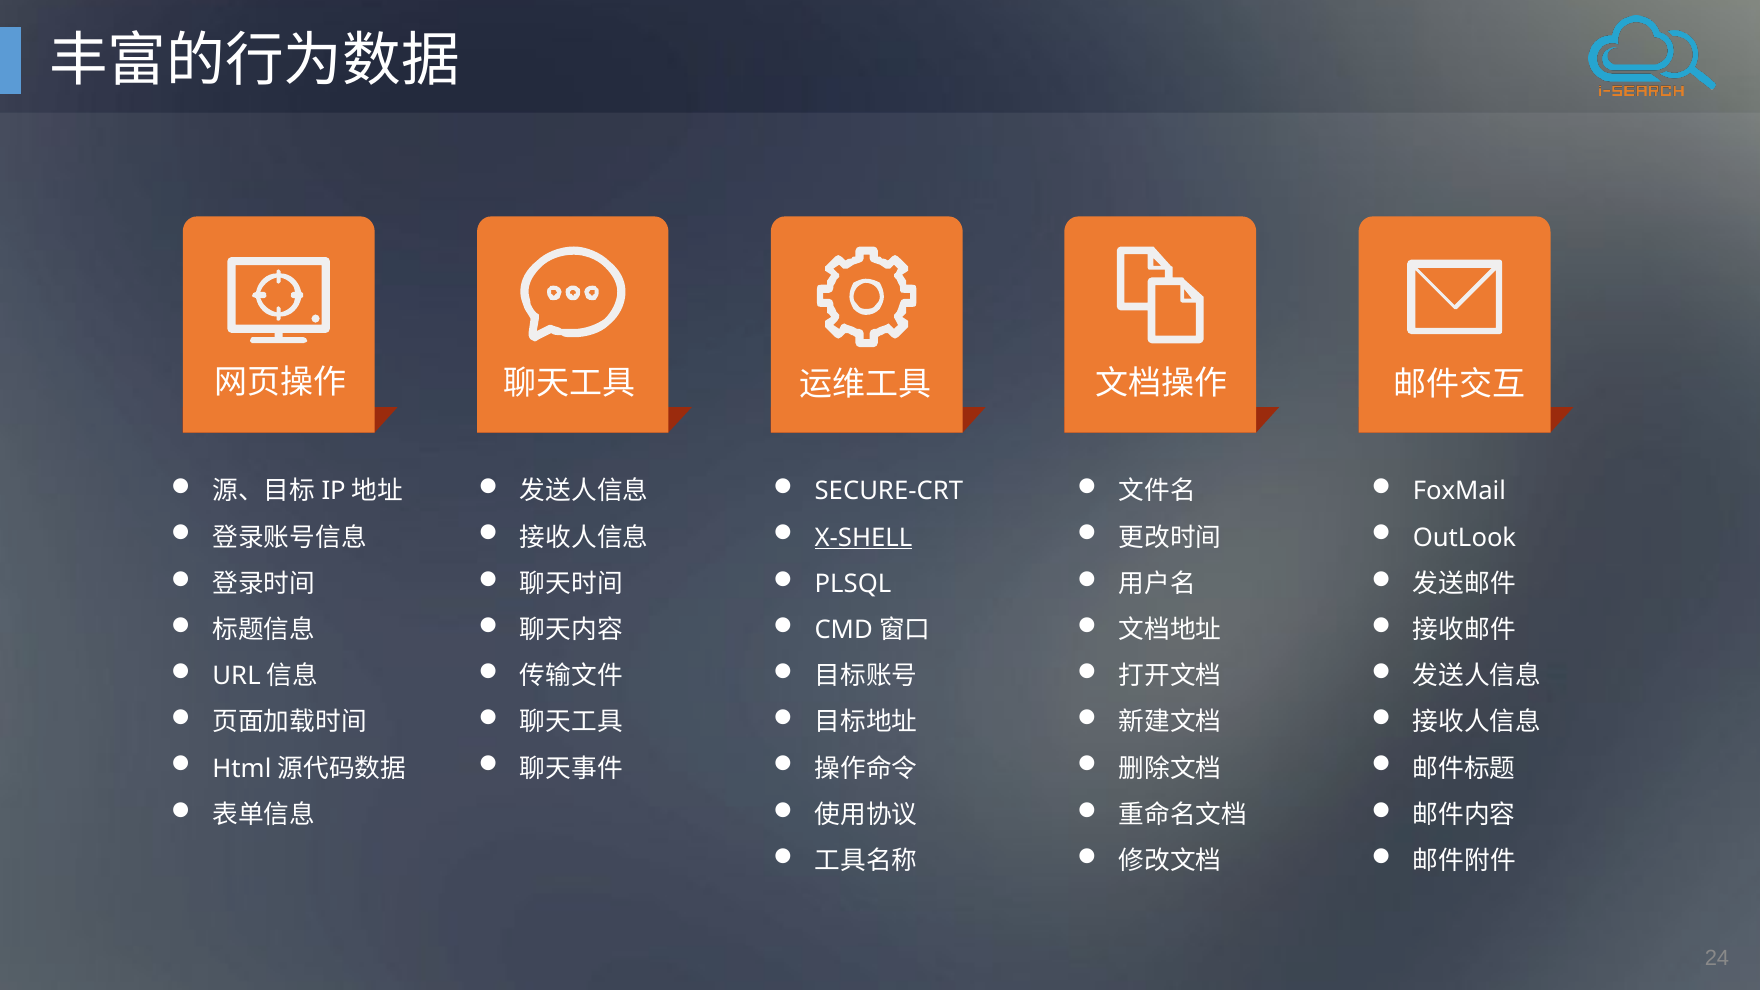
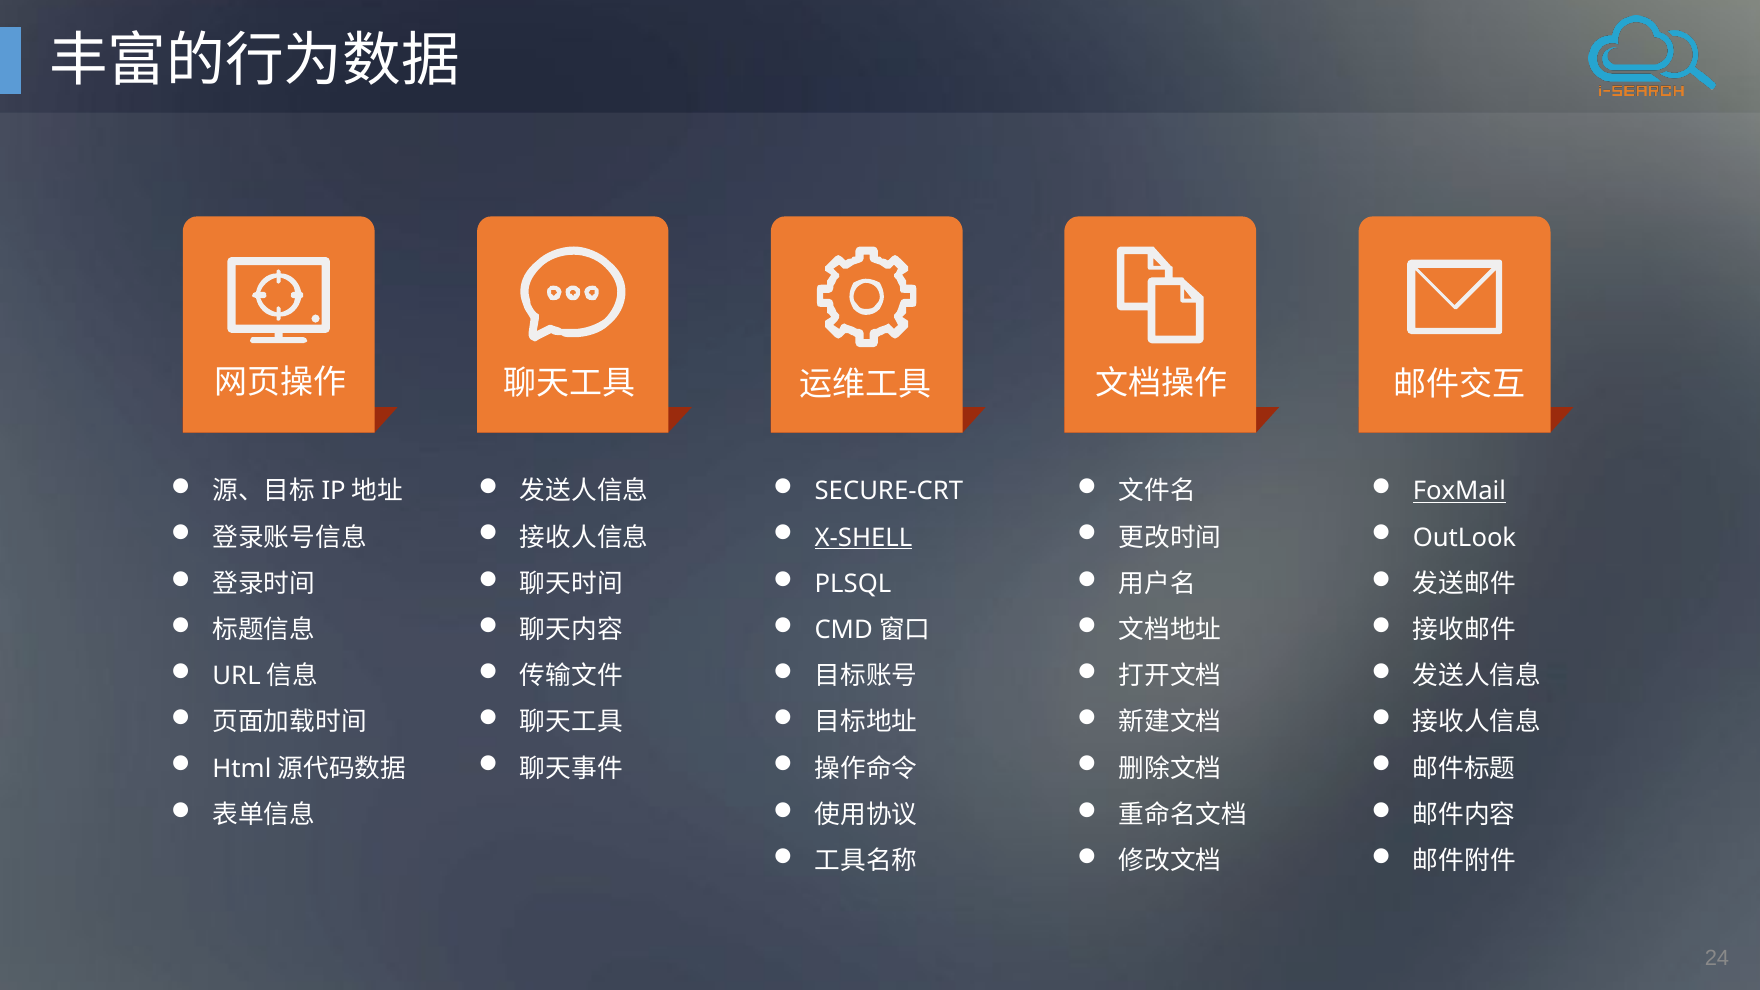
FoxMail underline: none -> present
